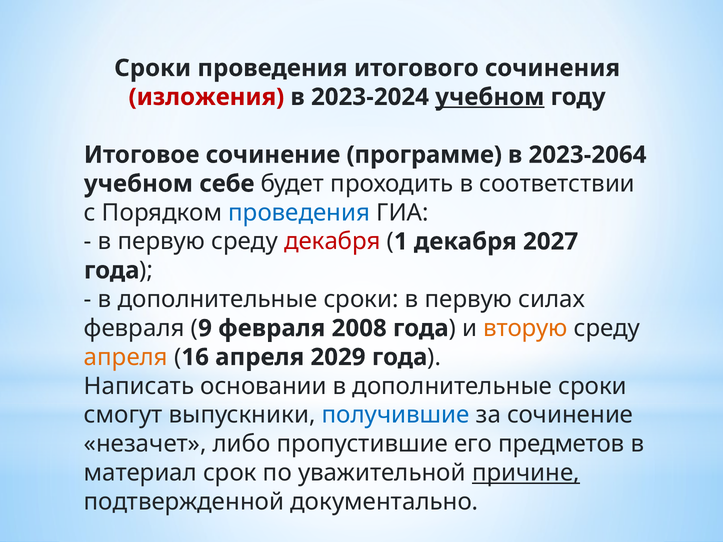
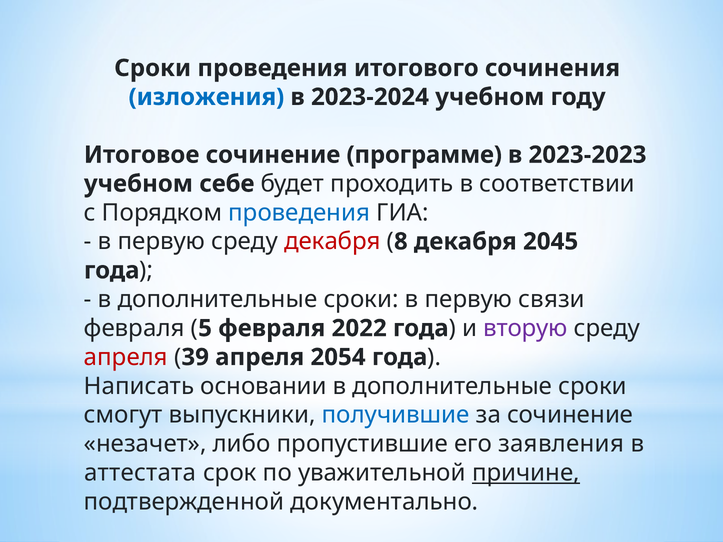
изложения colour: red -> blue
учебном at (490, 97) underline: present -> none
2023-2064: 2023-2064 -> 2023-2023
1: 1 -> 8
2027: 2027 -> 2045
силах: силах -> связи
9: 9 -> 5
2008: 2008 -> 2022
вторую colour: orange -> purple
апреля at (126, 357) colour: orange -> red
16: 16 -> 39
2029: 2029 -> 2054
предметов: предметов -> заявления
материал: материал -> аттестата
